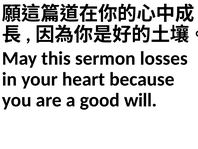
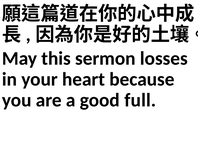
will: will -> full
